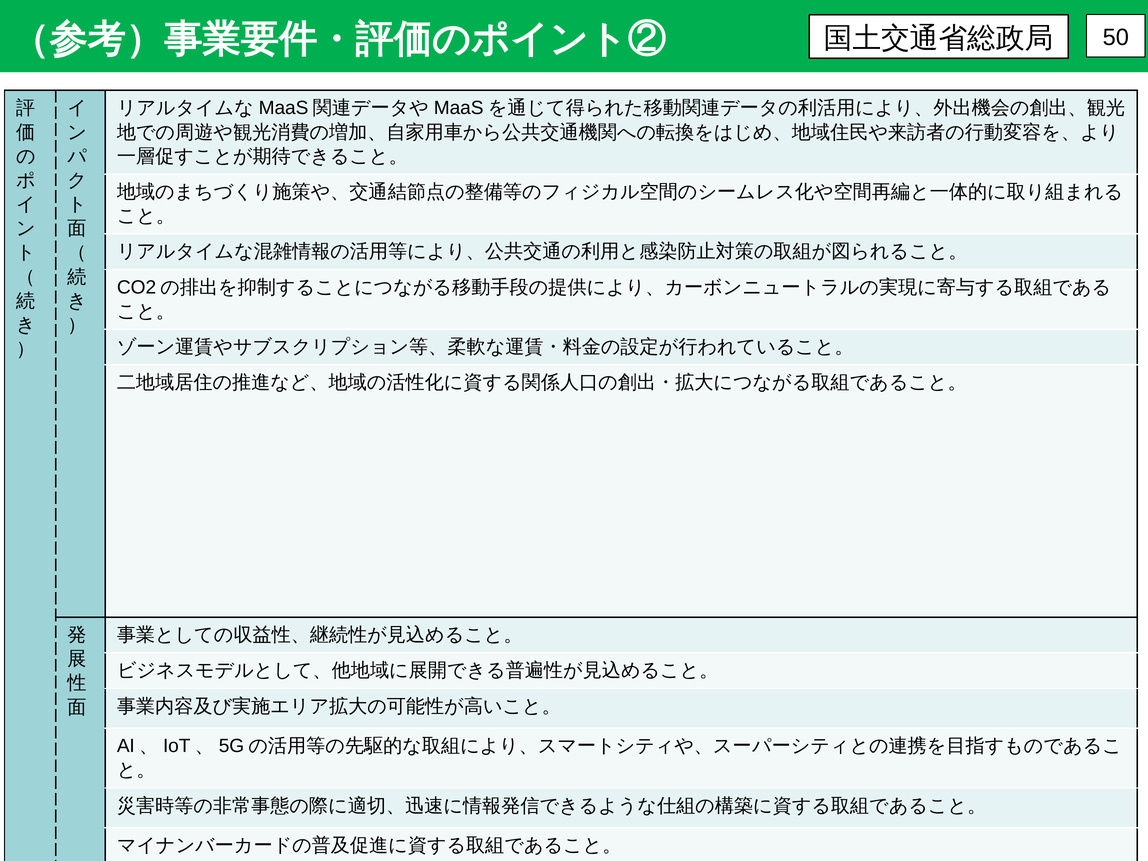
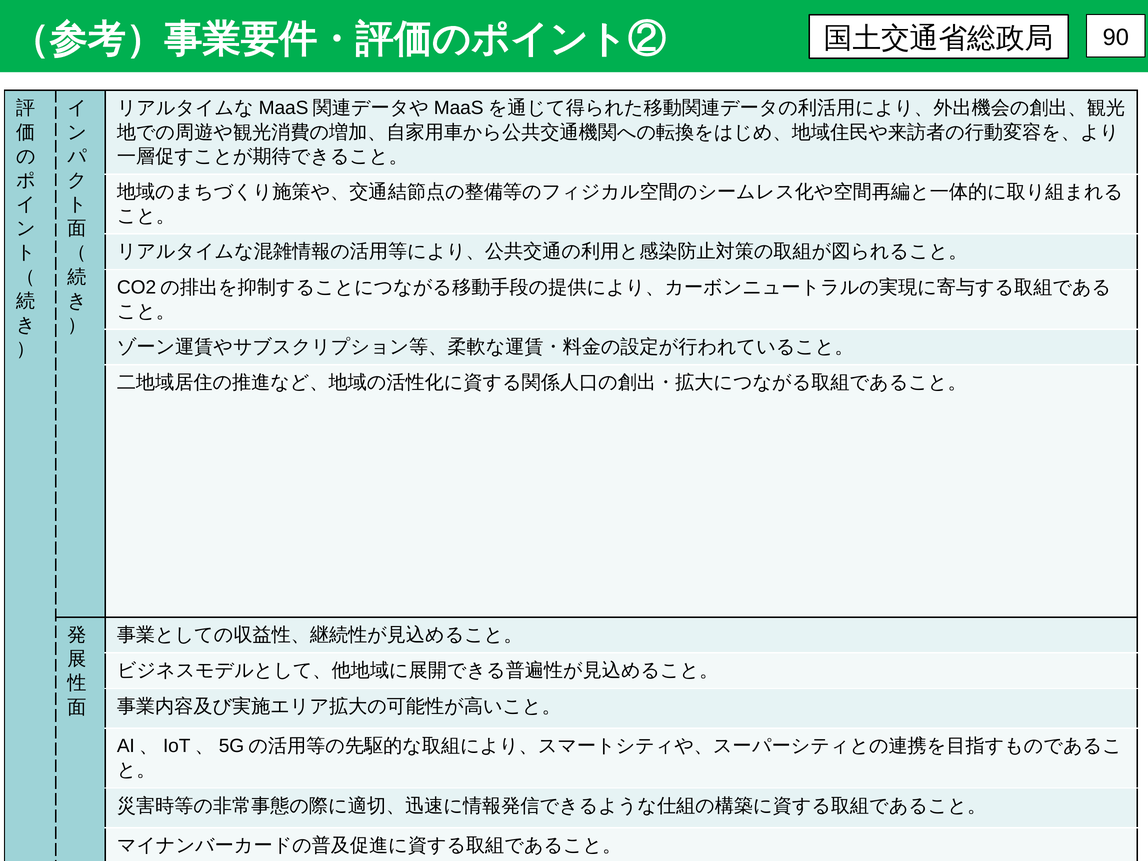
50: 50 -> 90
